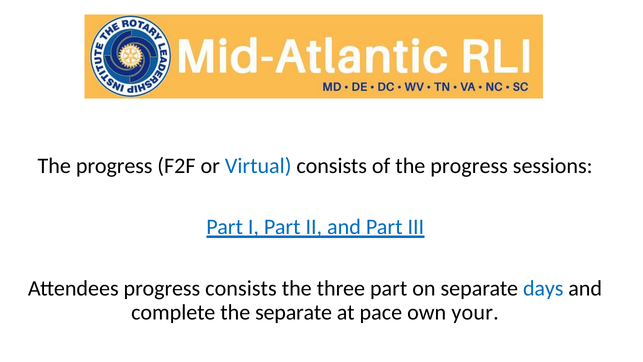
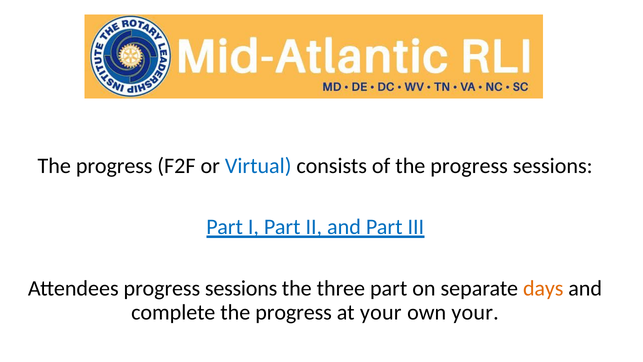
Attendees progress consists: consists -> sessions
days colour: blue -> orange
complete the separate: separate -> progress
at pace: pace -> your
